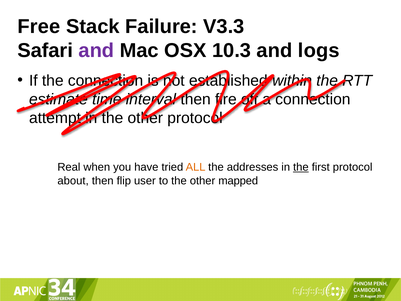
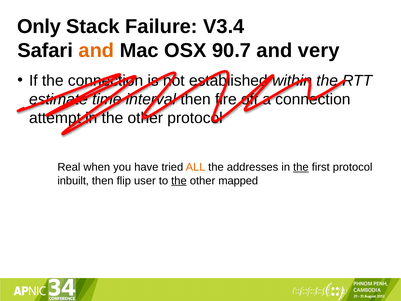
Free: Free -> Only
V3.3: V3.3 -> V3.4
and at (96, 51) colour: purple -> orange
10.3: 10.3 -> 90.7
logs: logs -> very
about: about -> inbuilt
the at (179, 181) underline: none -> present
